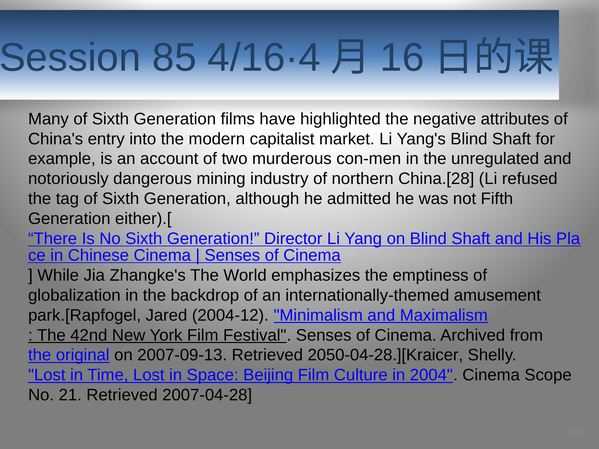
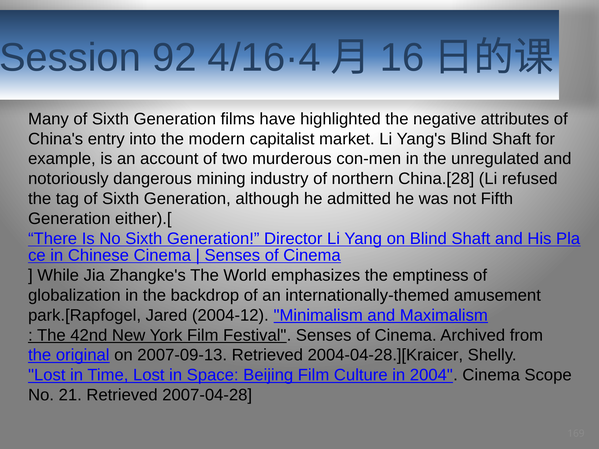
85: 85 -> 92
2050-04-28.][Kraicer: 2050-04-28.][Kraicer -> 2004-04-28.][Kraicer
